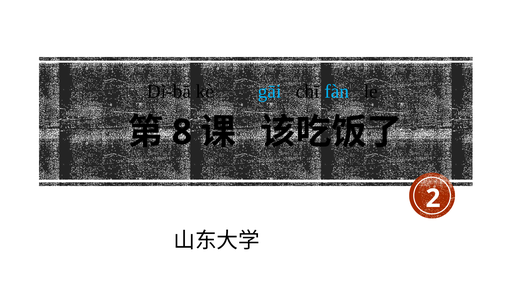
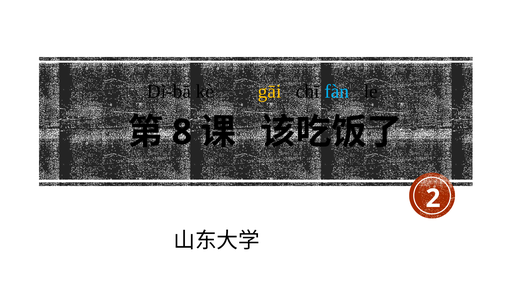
gāi colour: light blue -> yellow
